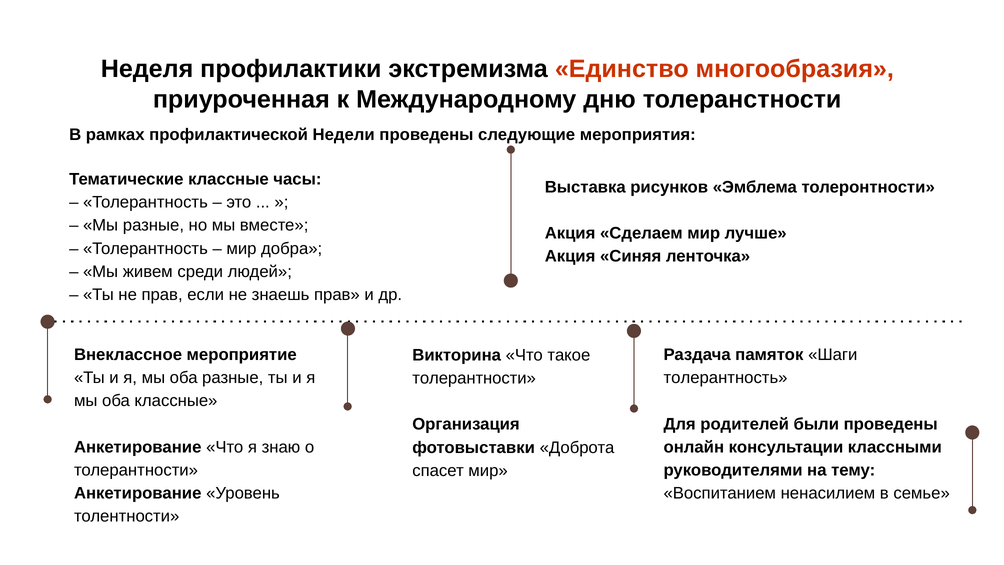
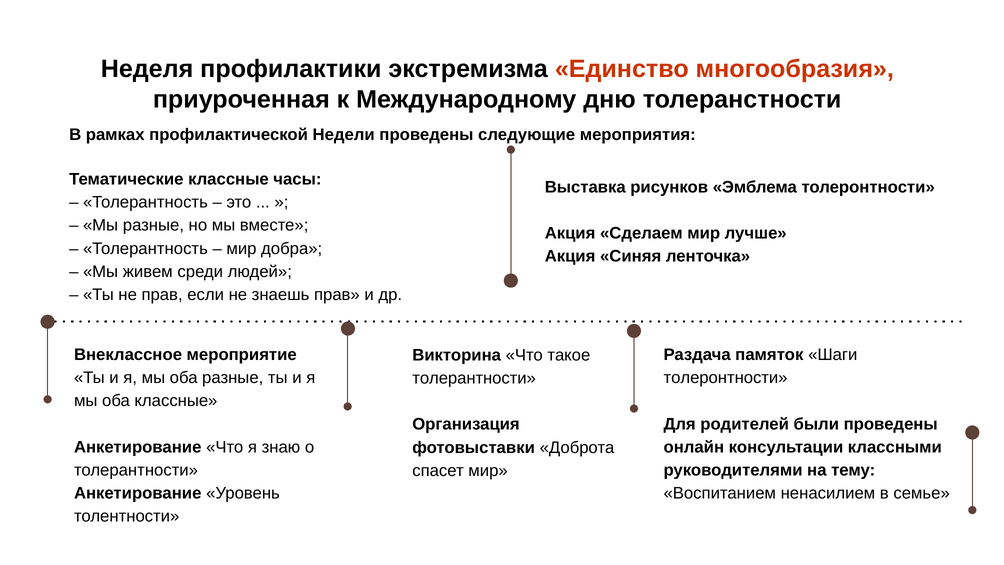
толерантность at (726, 378): толерантность -> толеронтности
